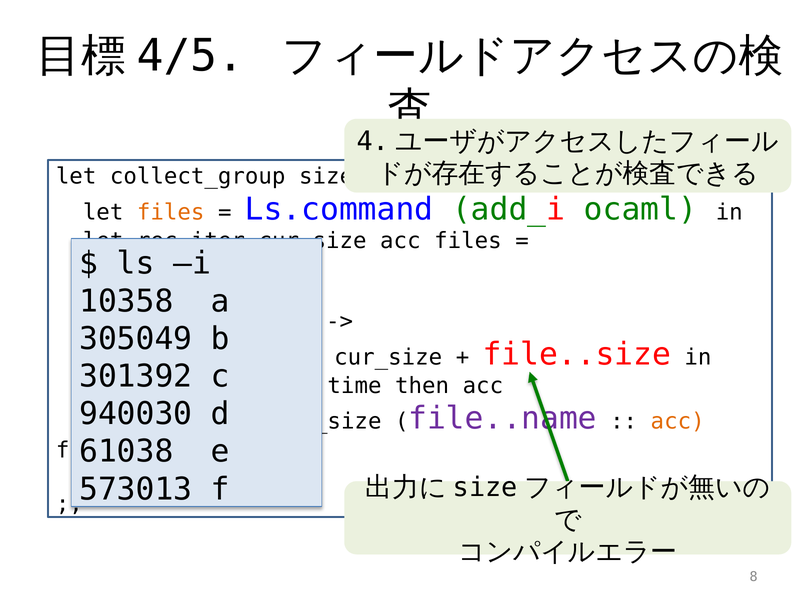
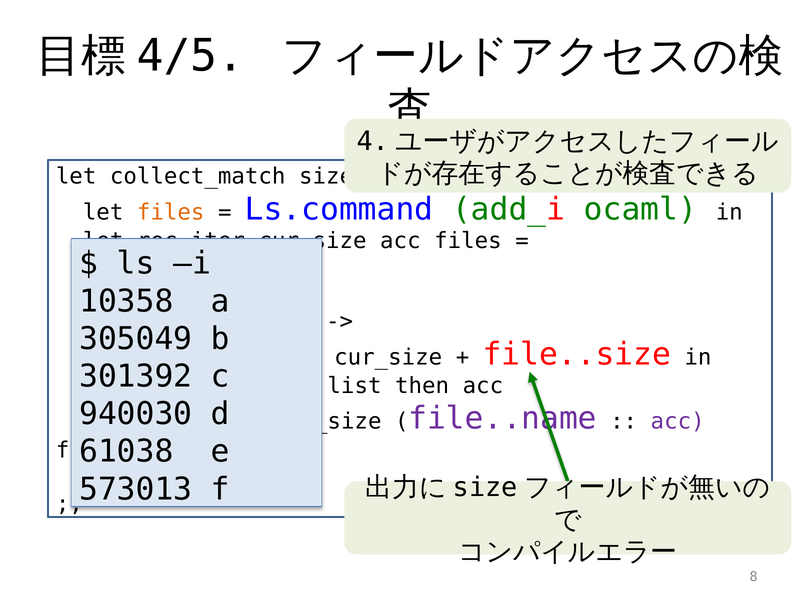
collect_group: collect_group -> collect_match
time: time -> list
acc at (678, 422) colour: orange -> purple
